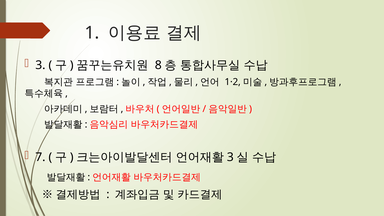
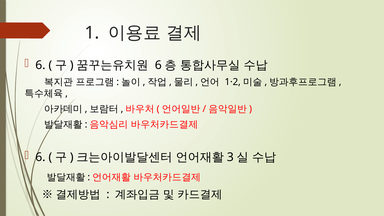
3 at (40, 65): 3 -> 6
8 at (158, 65): 8 -> 6
7 at (40, 157): 7 -> 6
